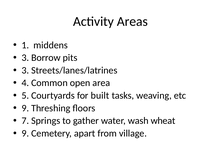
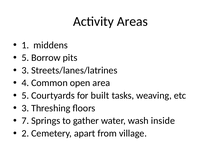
3 at (25, 58): 3 -> 5
9 at (25, 108): 9 -> 3
wheat: wheat -> inside
9 at (25, 133): 9 -> 2
